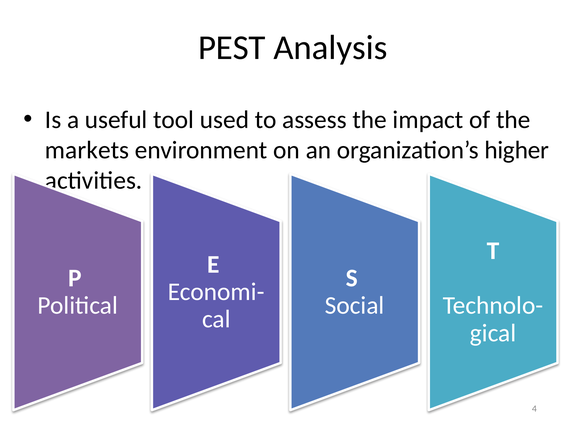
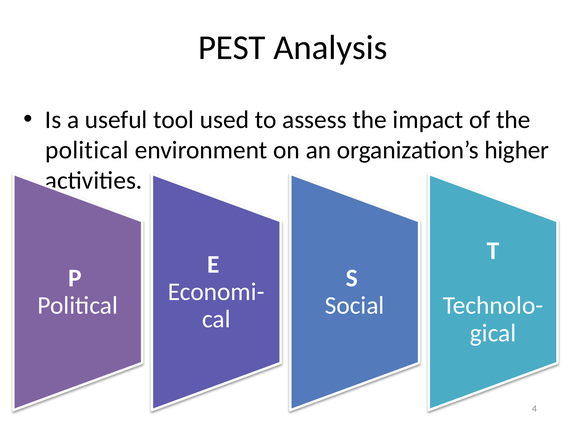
markets at (87, 150): markets -> political
